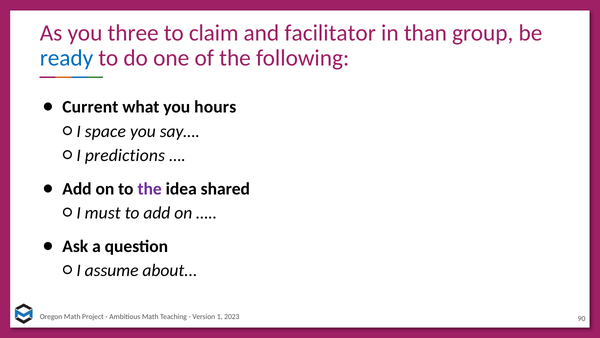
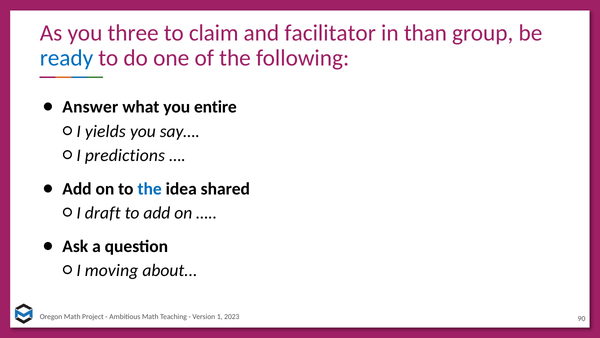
Current: Current -> Answer
hours: hours -> entire
space: space -> yields
the at (150, 189) colour: purple -> blue
must: must -> draft
assume: assume -> moving
